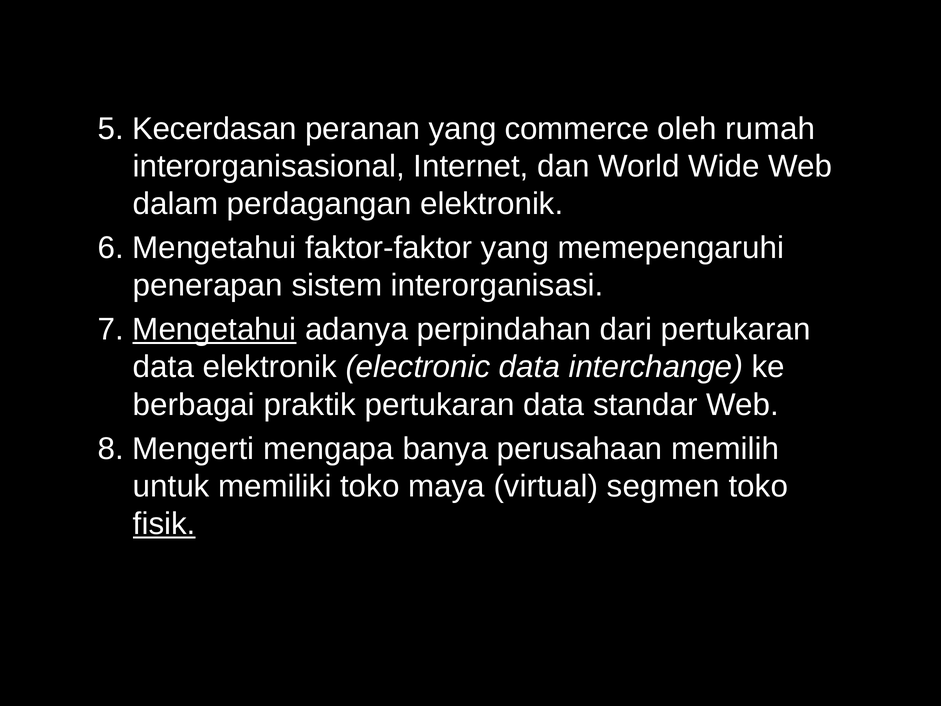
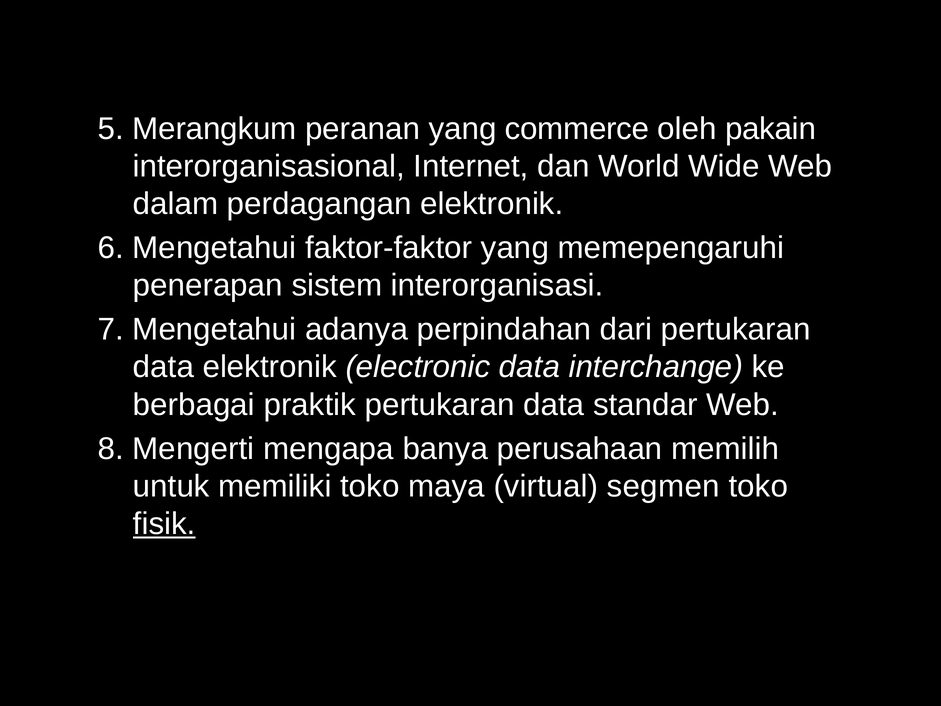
Kecerdasan: Kecerdasan -> Merangkum
rumah: rumah -> pakain
Mengetahui at (214, 329) underline: present -> none
